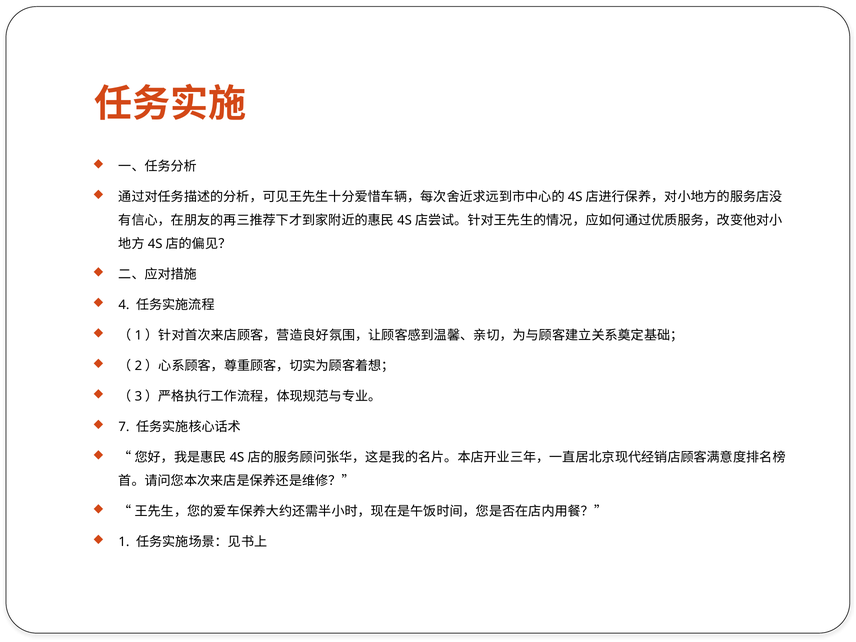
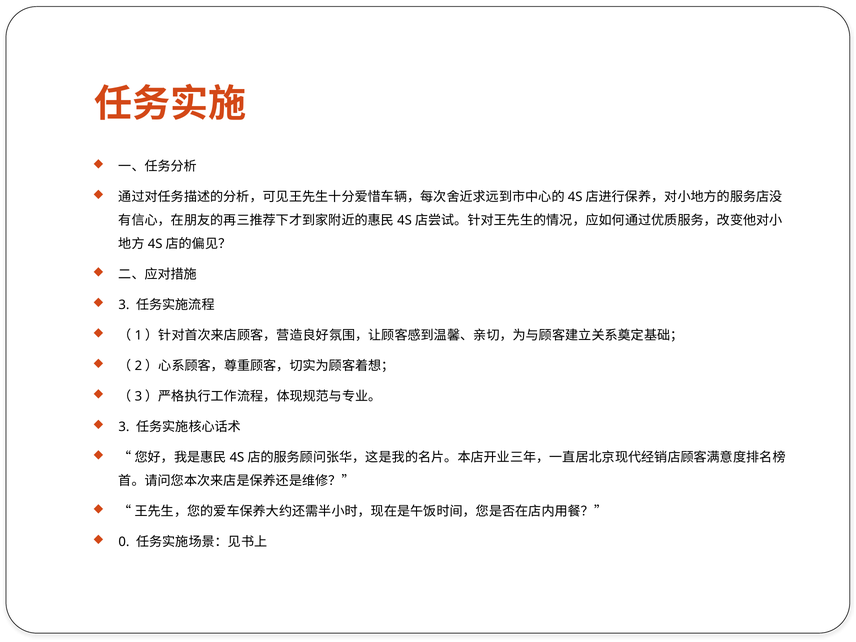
4 at (124, 305): 4 -> 3
7 at (124, 427): 7 -> 3
1: 1 -> 0
